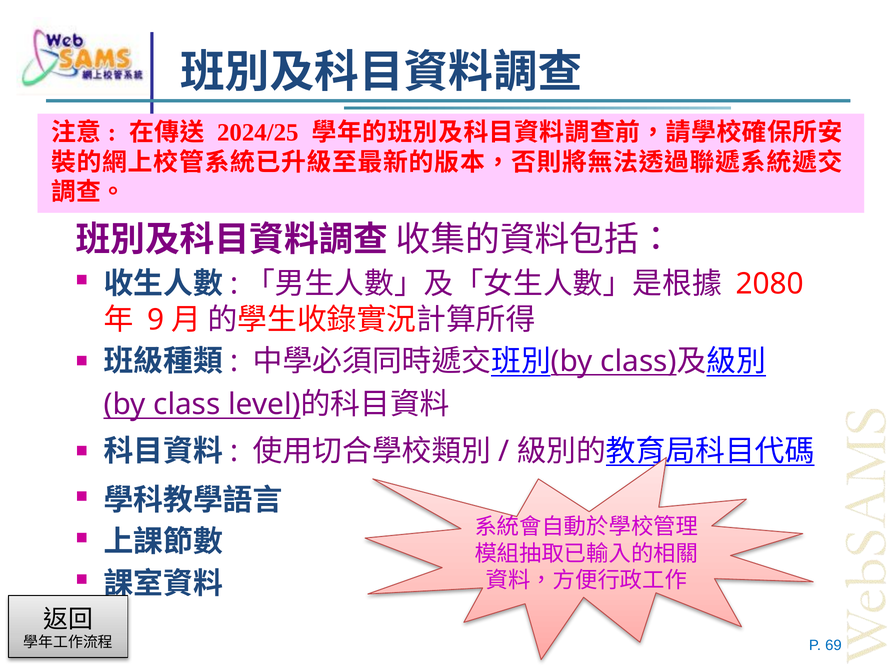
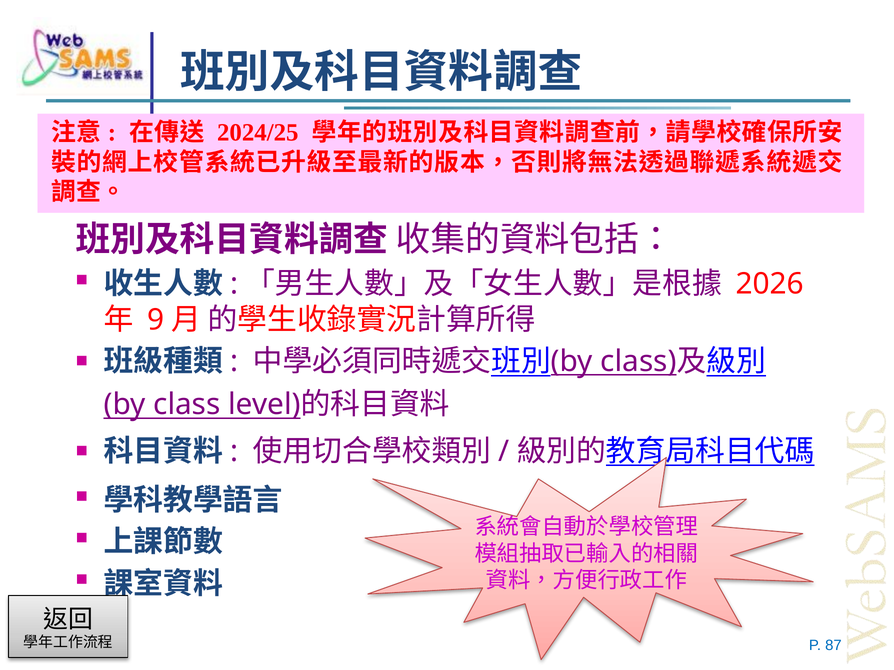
2080: 2080 -> 2026
69: 69 -> 87
